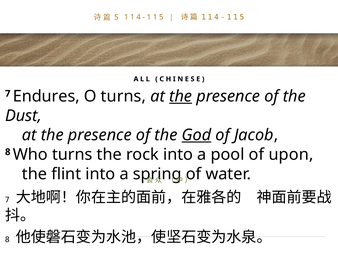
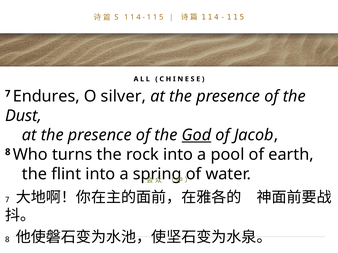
O turns: turns -> silver
the at (181, 96) underline: present -> none
upon: upon -> earth
